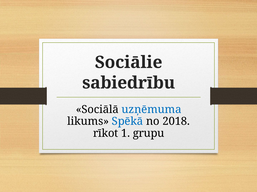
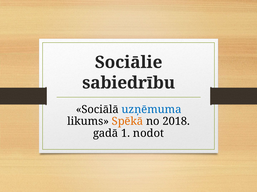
Spēkā colour: blue -> orange
rīkot: rīkot -> gadā
grupu: grupu -> nodot
